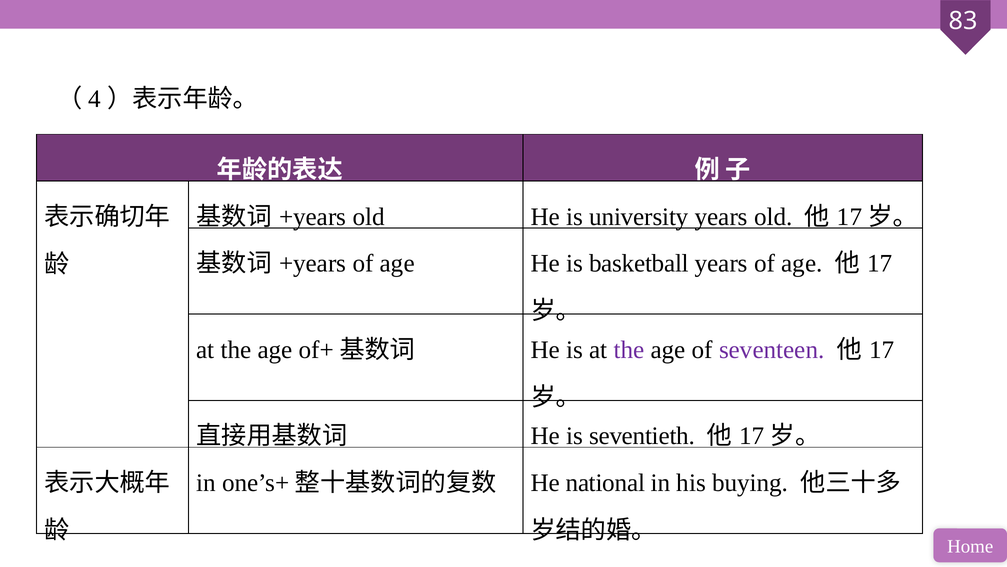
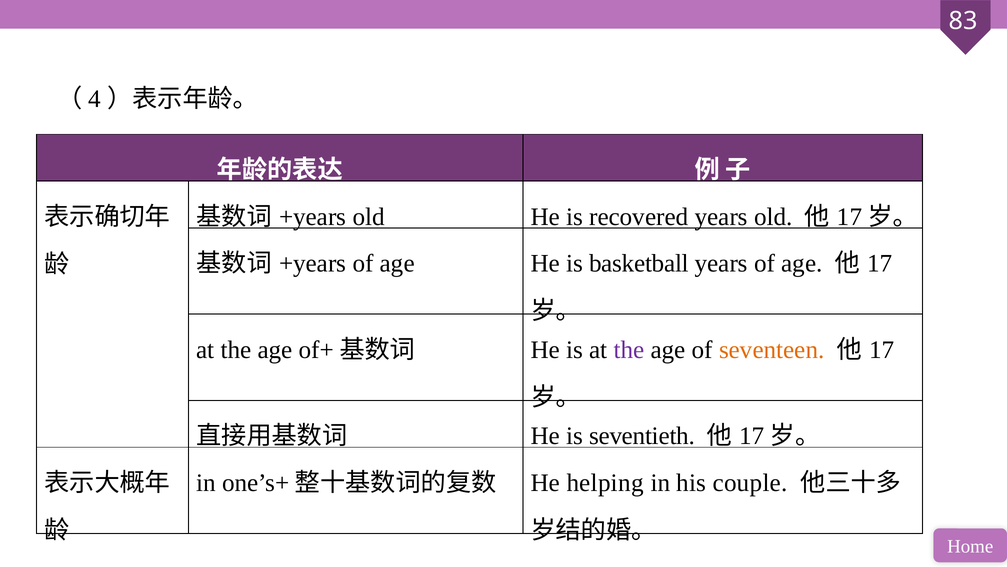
university: university -> recovered
seventeen colour: purple -> orange
national: national -> helping
buying: buying -> couple
